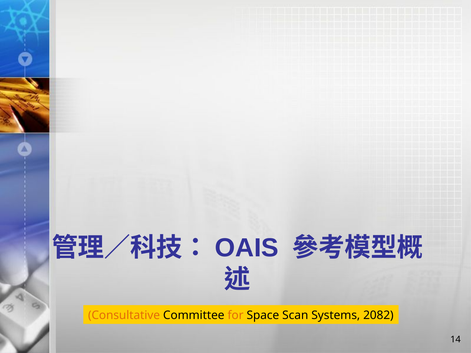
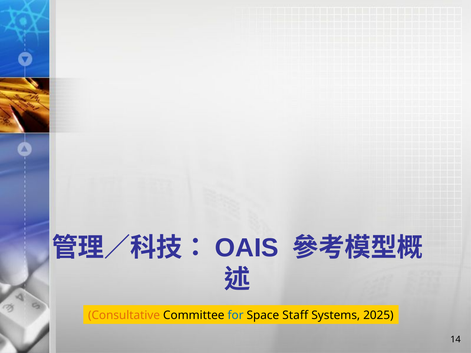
for colour: orange -> blue
Scan: Scan -> Staff
2082: 2082 -> 2025
